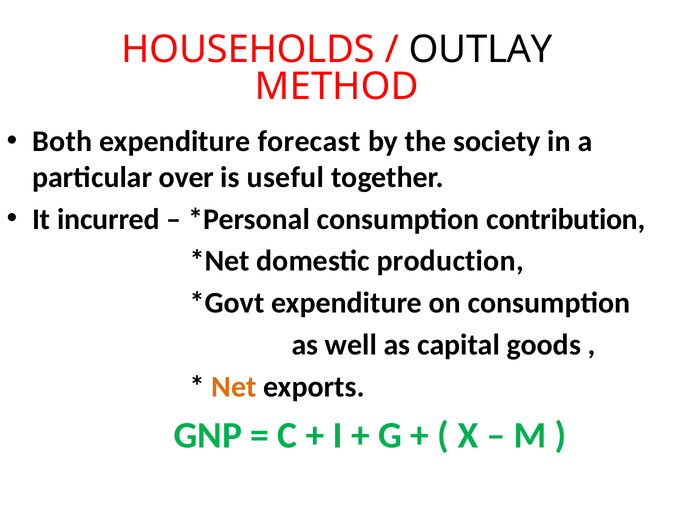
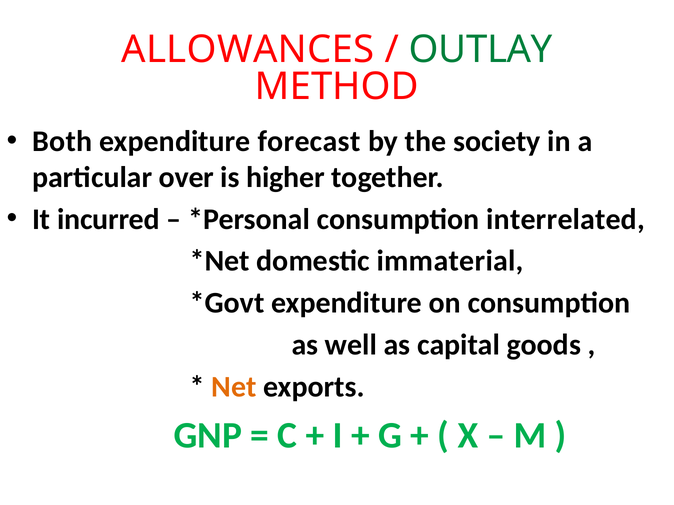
HOUSEHOLDS: HOUSEHOLDS -> ALLOWANCES
OUTLAY colour: black -> green
useful: useful -> higher
contribution: contribution -> interrelated
production: production -> immaterial
